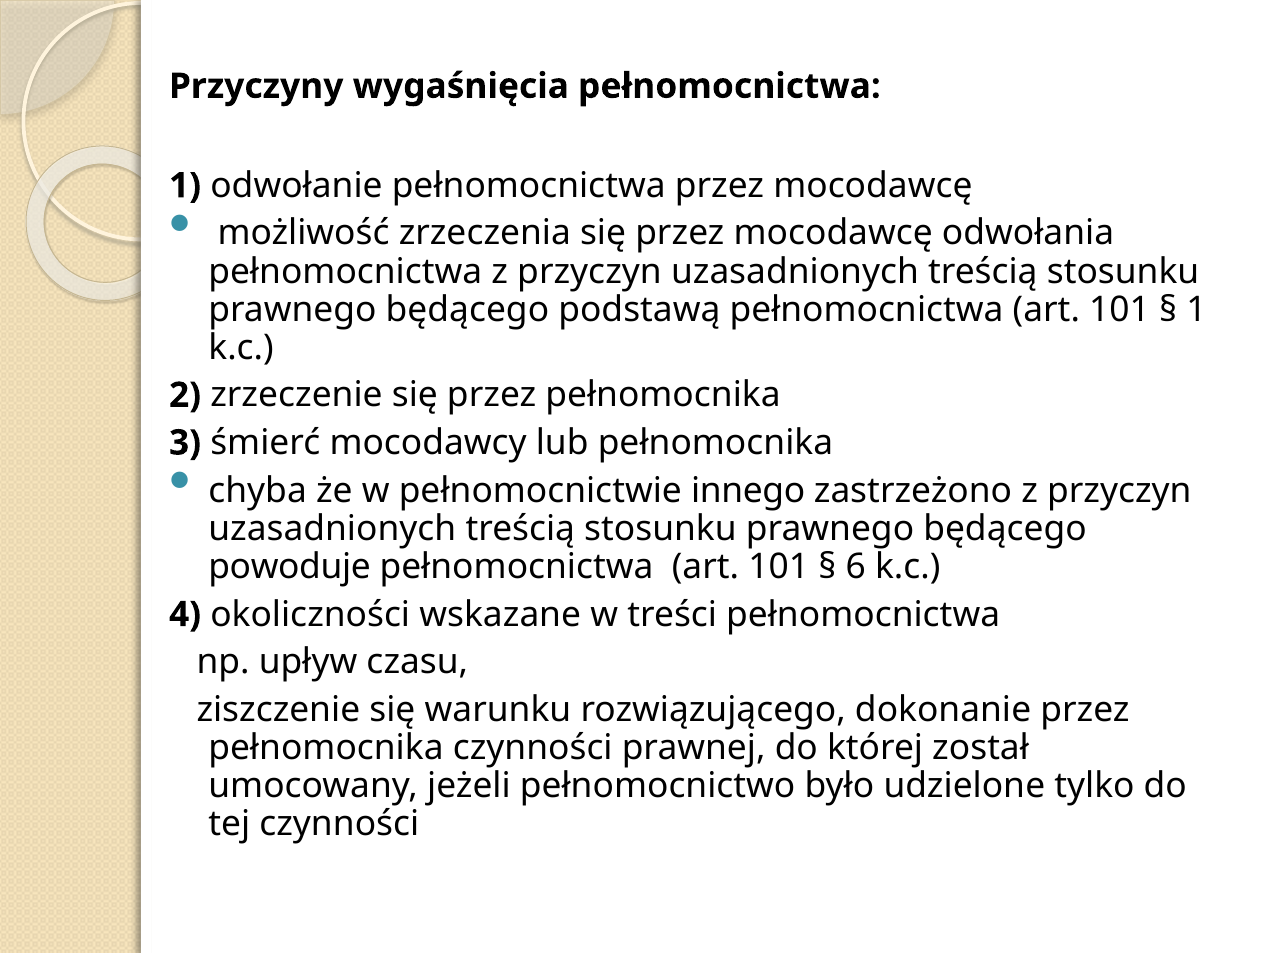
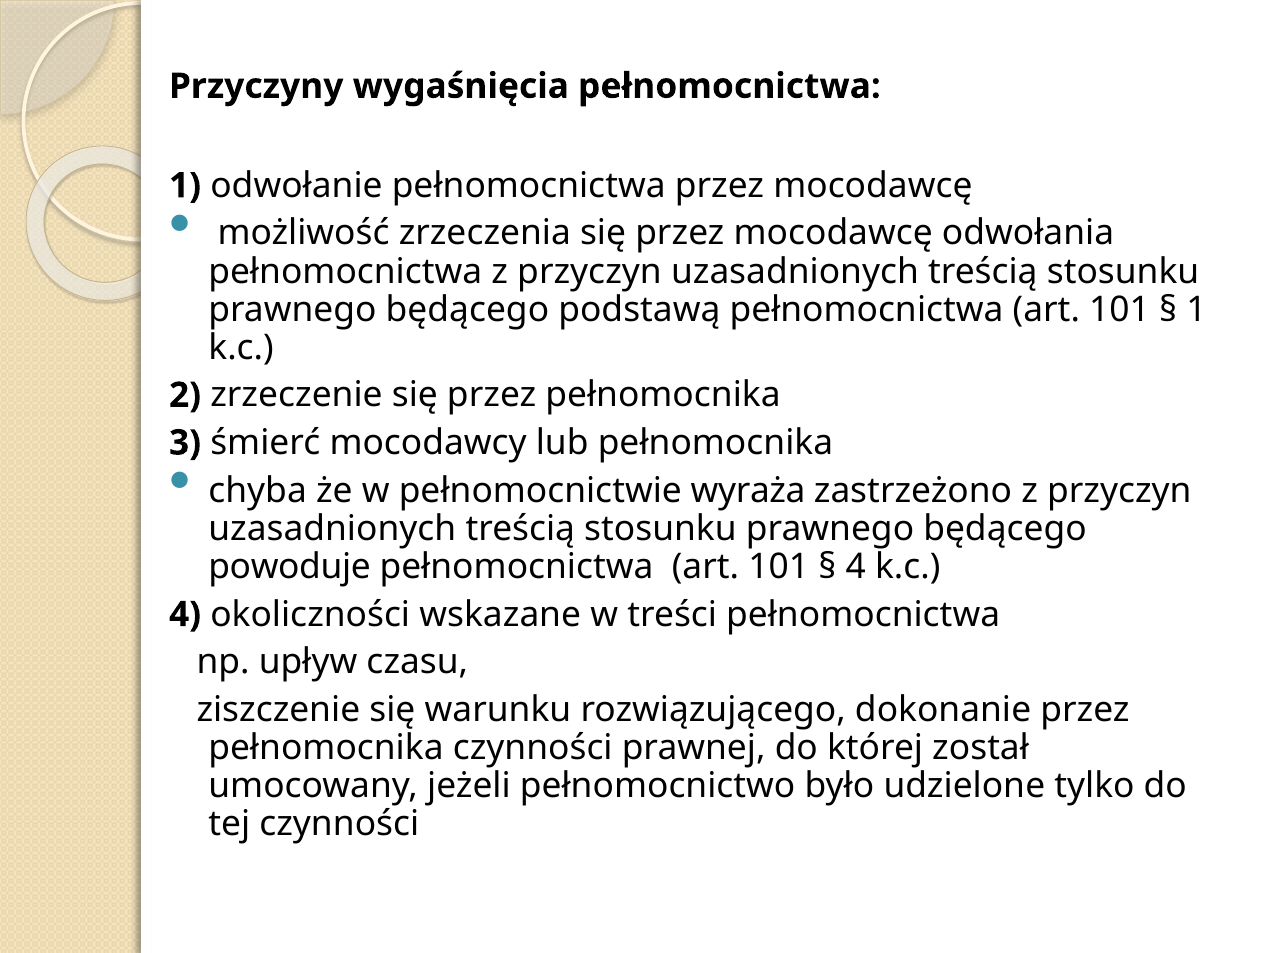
innego: innego -> wyraża
6 at (856, 567): 6 -> 4
